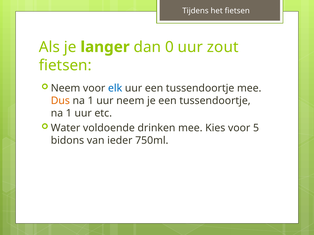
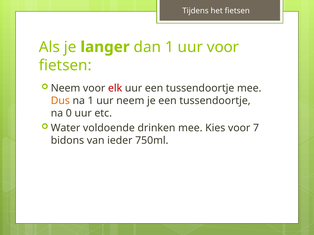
dan 0: 0 -> 1
uur zout: zout -> voor
elk colour: blue -> red
1 at (69, 114): 1 -> 0
5: 5 -> 7
